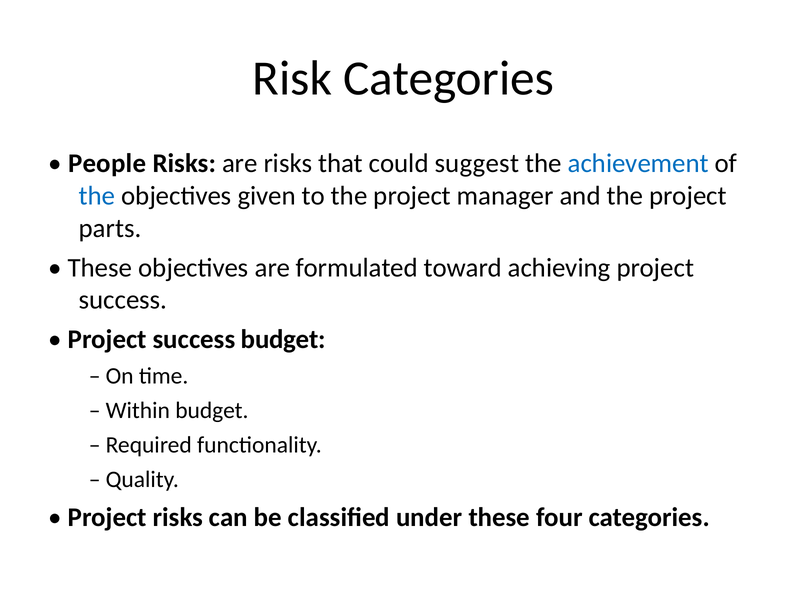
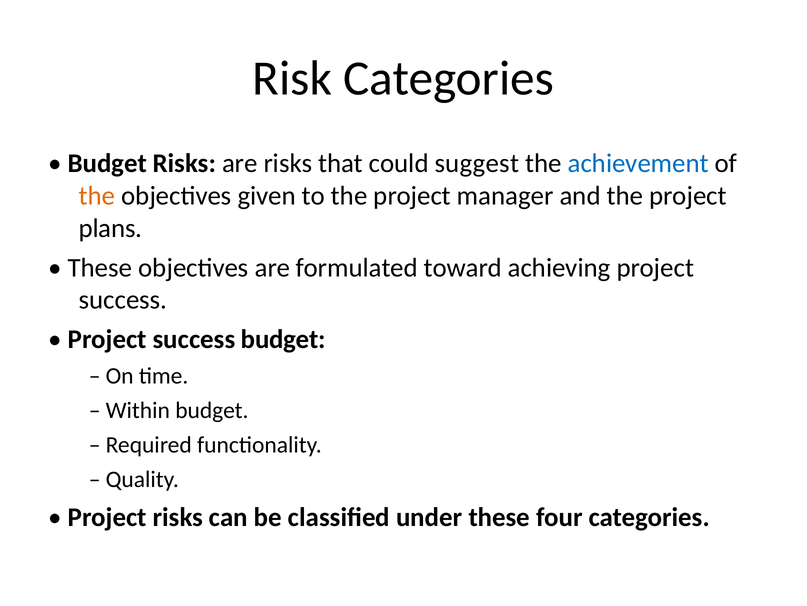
People at (107, 163): People -> Budget
the at (97, 196) colour: blue -> orange
parts: parts -> plans
